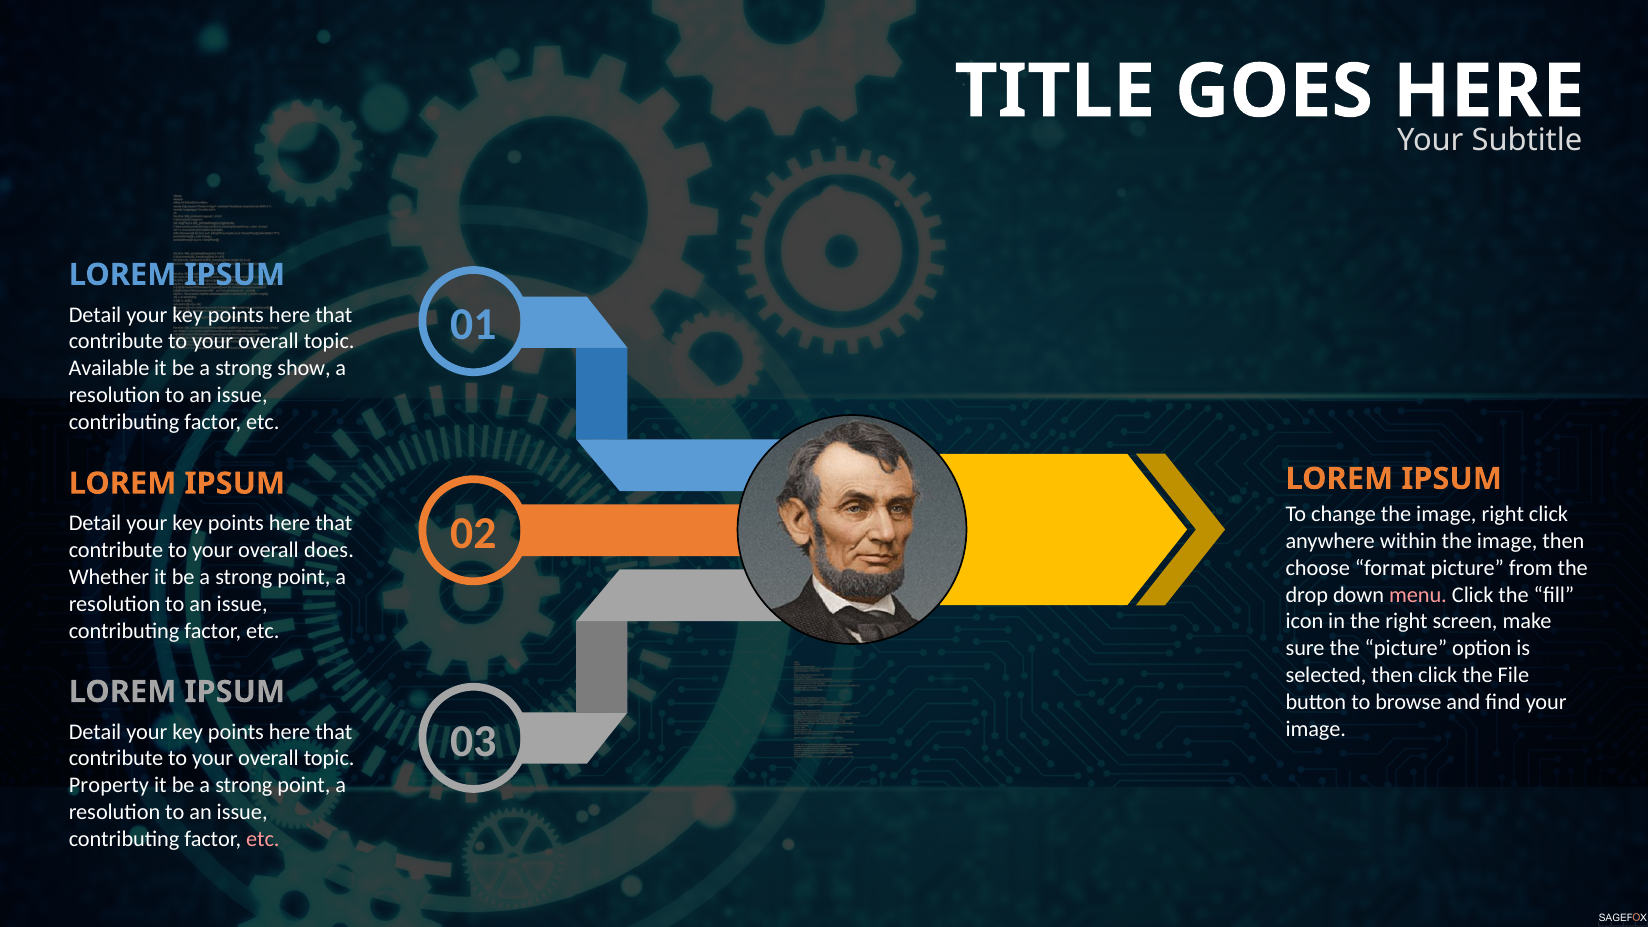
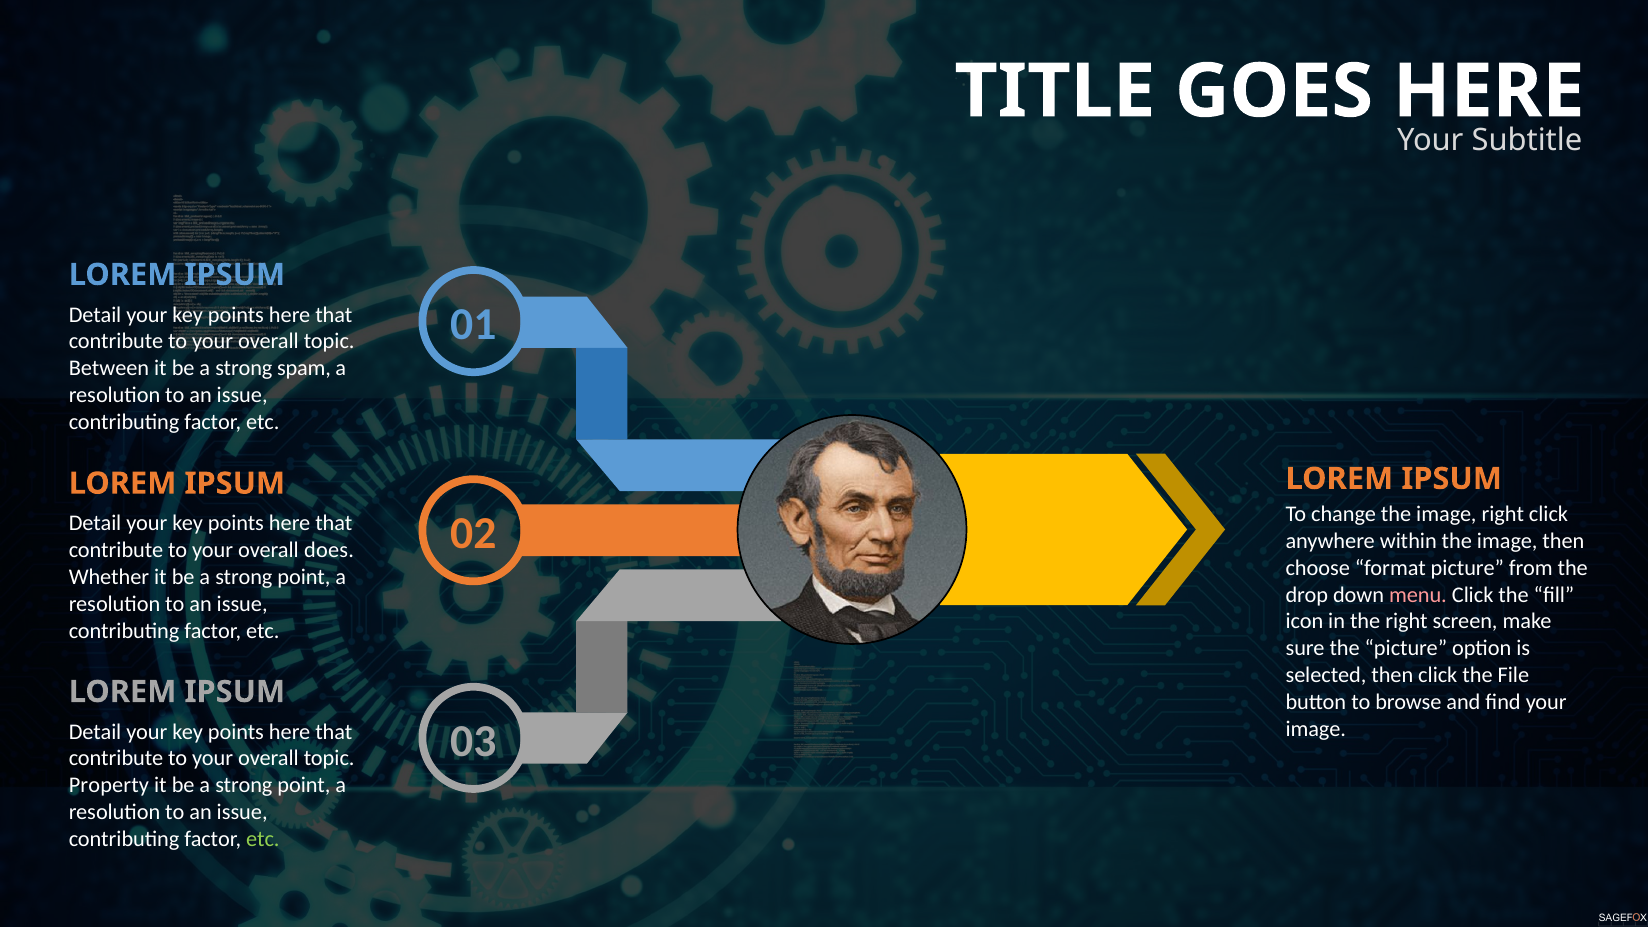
Available: Available -> Between
show: show -> spam
etc at (263, 839) colour: pink -> light green
